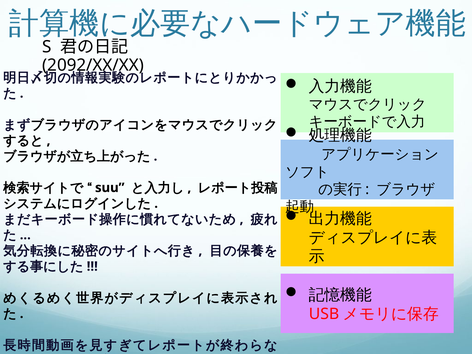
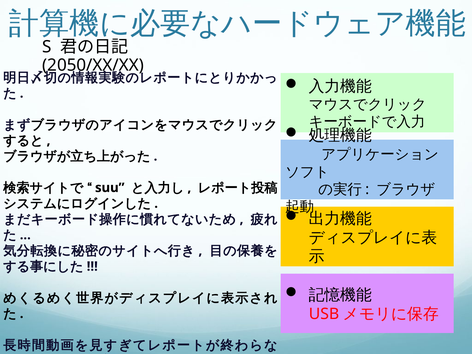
2092/XX/XX: 2092/XX/XX -> 2050/XX/XX
